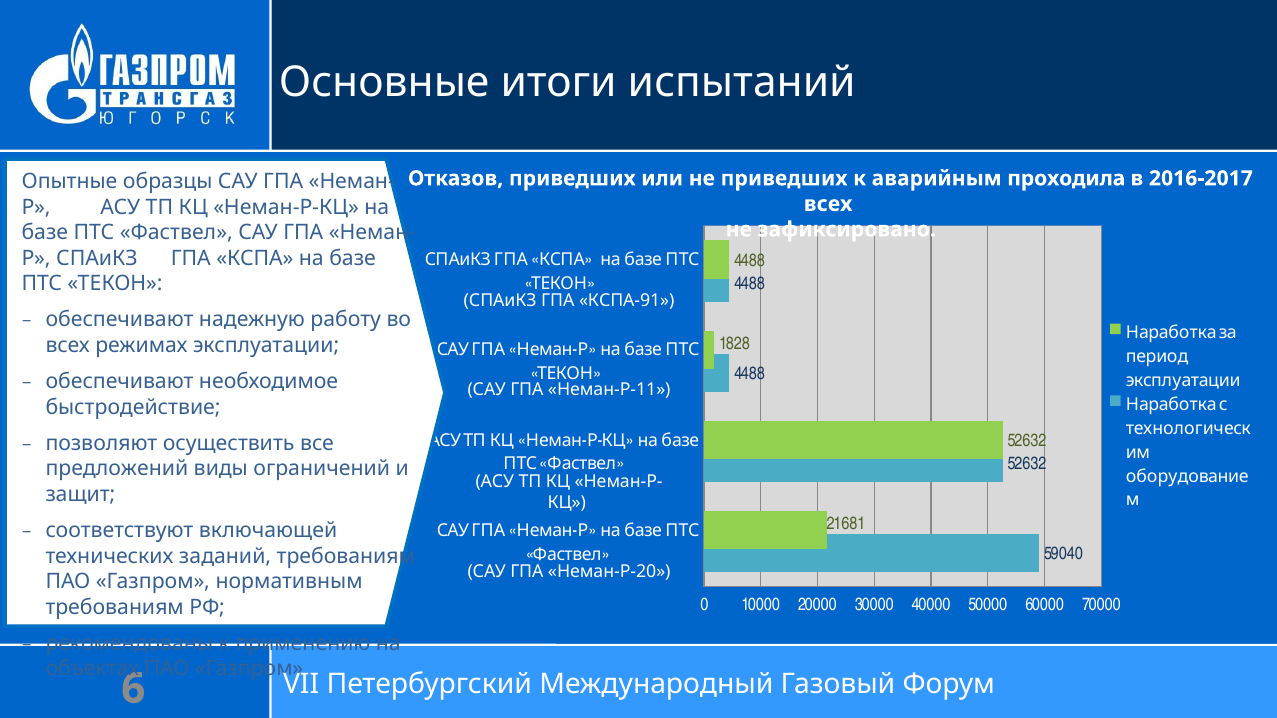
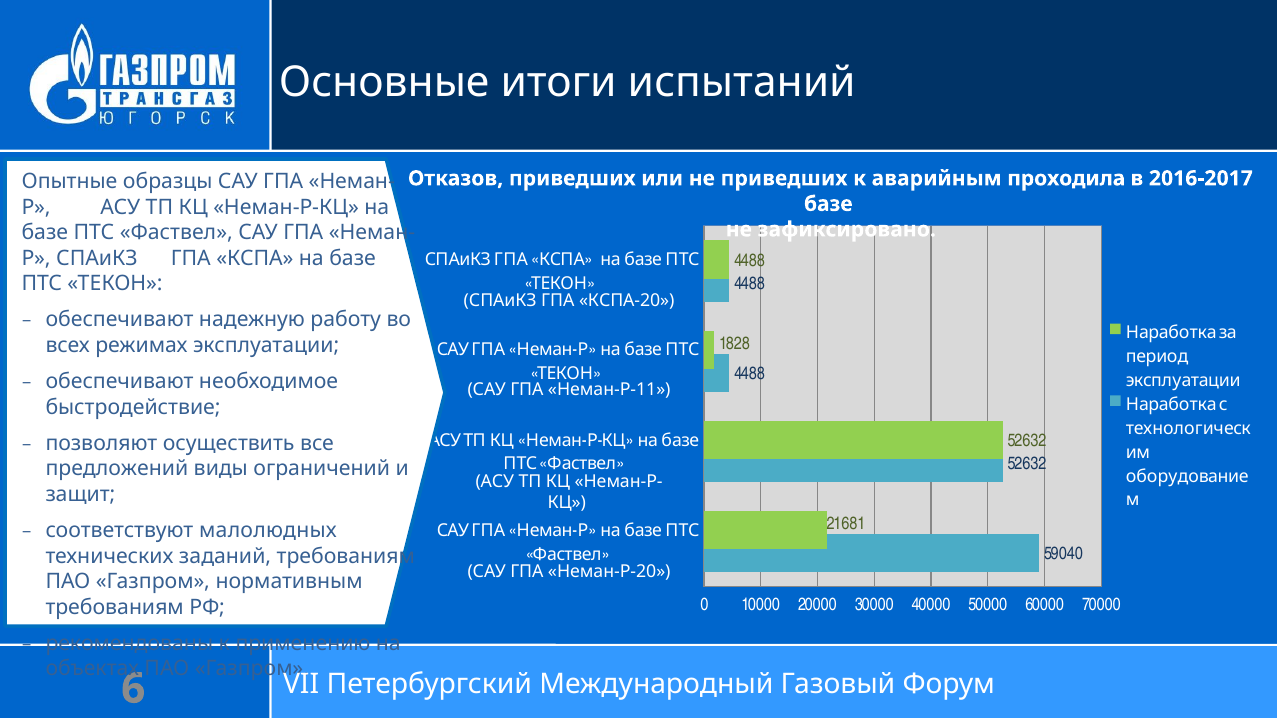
всех at (828, 204): всех -> базе
КСПА-91: КСПА-91 -> КСПА-20
включающей: включающей -> малолюдных
